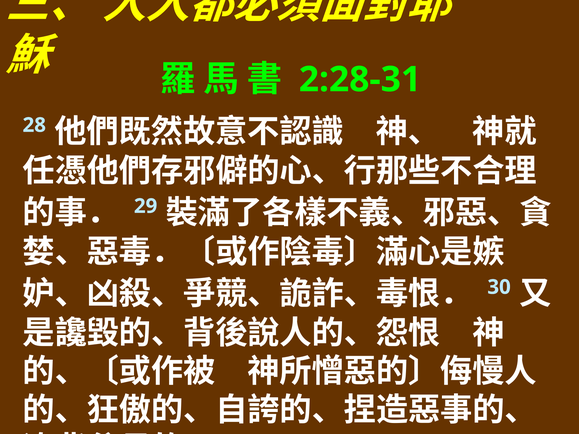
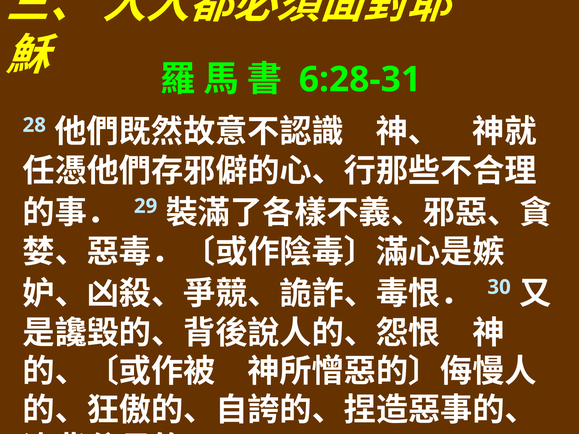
2:28-31: 2:28-31 -> 6:28-31
